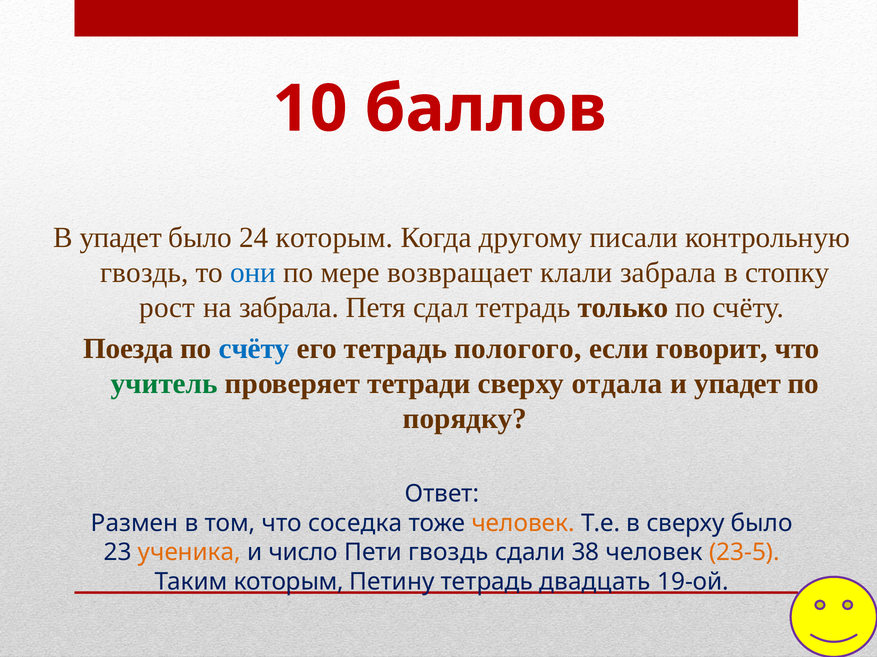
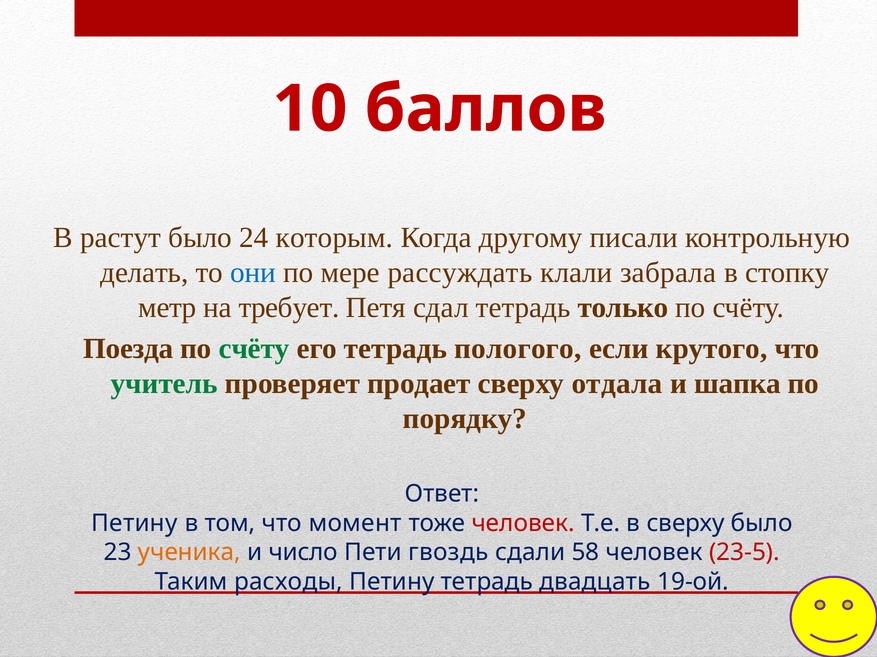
В упадет: упадет -> растут
гвоздь at (144, 273): гвоздь -> делать
возвращает: возвращает -> рассуждать
рост: рост -> метр
на забрала: забрала -> требует
счёту at (254, 349) colour: blue -> green
говорит: говорит -> крутого
тетради: тетради -> продает
и упадет: упадет -> шапка
Размен at (135, 524): Размен -> Петину
соседка: соседка -> момент
человек at (523, 524) colour: orange -> red
38: 38 -> 58
23-5 colour: orange -> red
Таким которым: которым -> расходы
